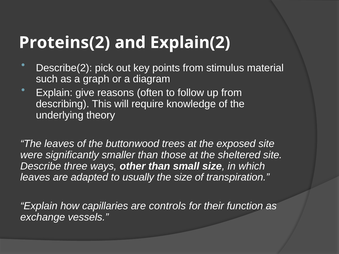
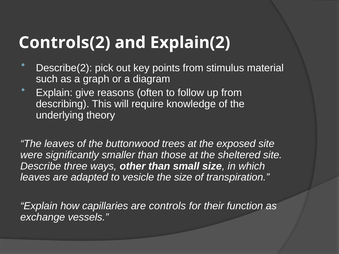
Proteins(2: Proteins(2 -> Controls(2
usually: usually -> vesicle
